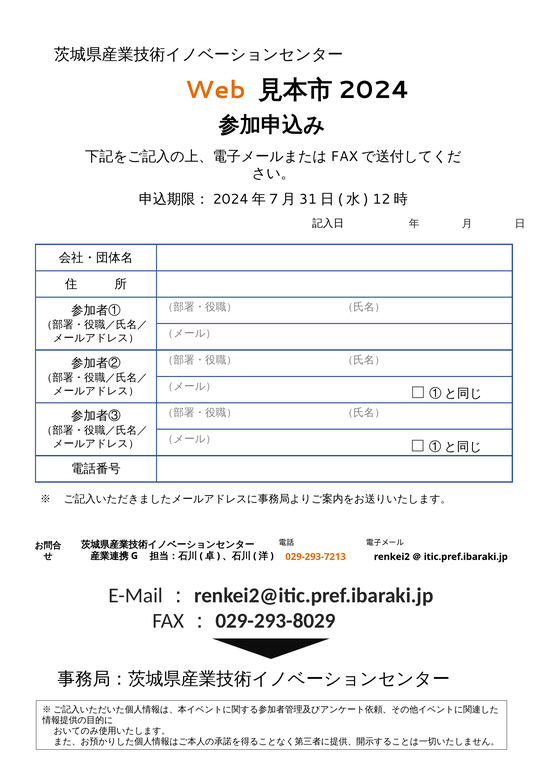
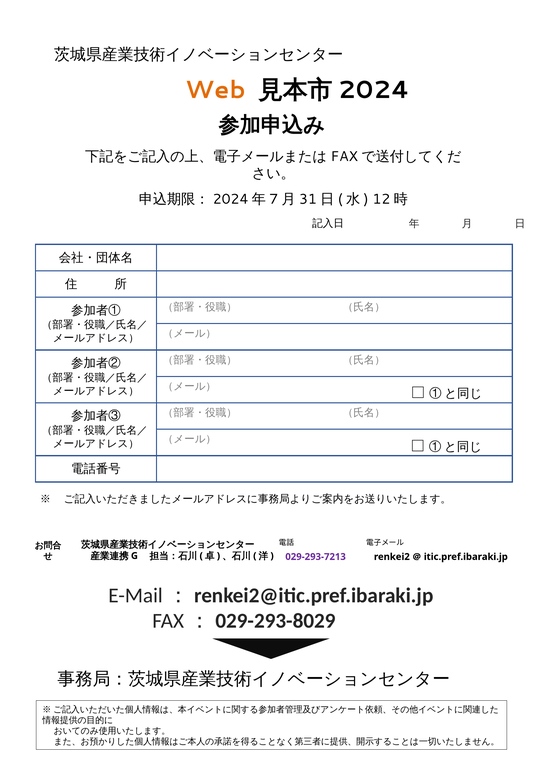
029-293-7213 colour: orange -> purple
